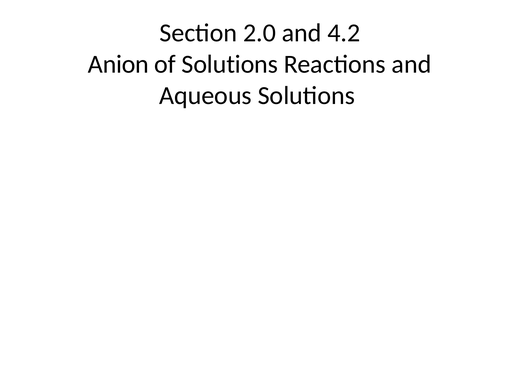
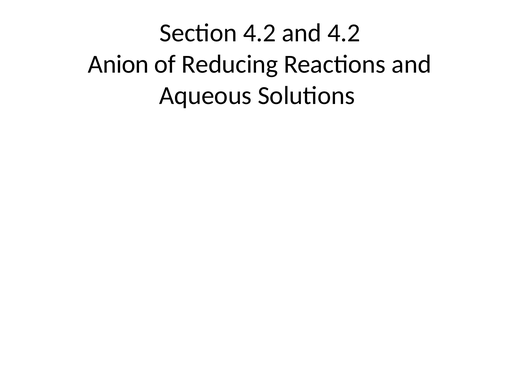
Section 2.0: 2.0 -> 4.2
of Solutions: Solutions -> Reducing
